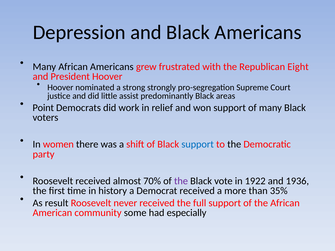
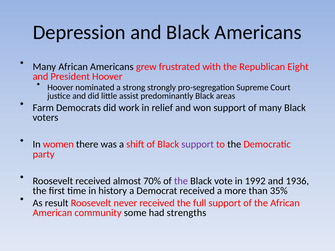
Point: Point -> Farm
support at (198, 144) colour: blue -> purple
1922: 1922 -> 1992
especially: especially -> strengths
